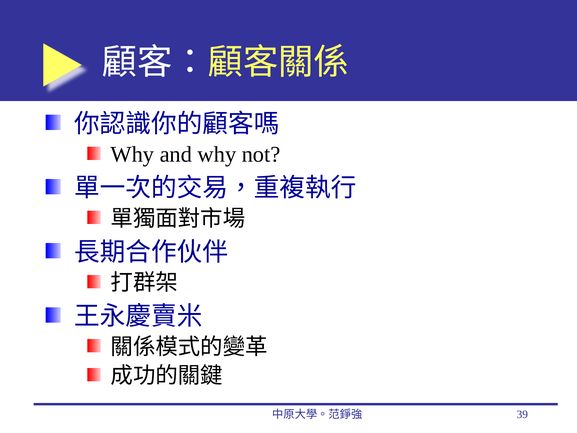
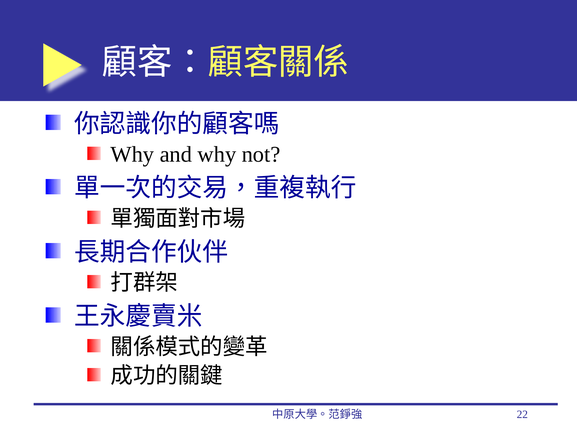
39: 39 -> 22
